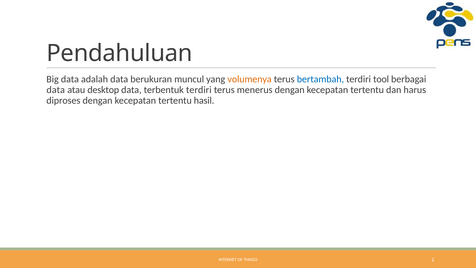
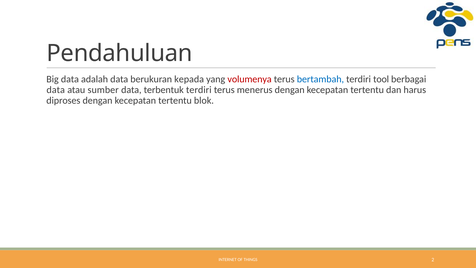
muncul: muncul -> kepada
volumenya colour: orange -> red
desktop: desktop -> sumber
hasil: hasil -> blok
